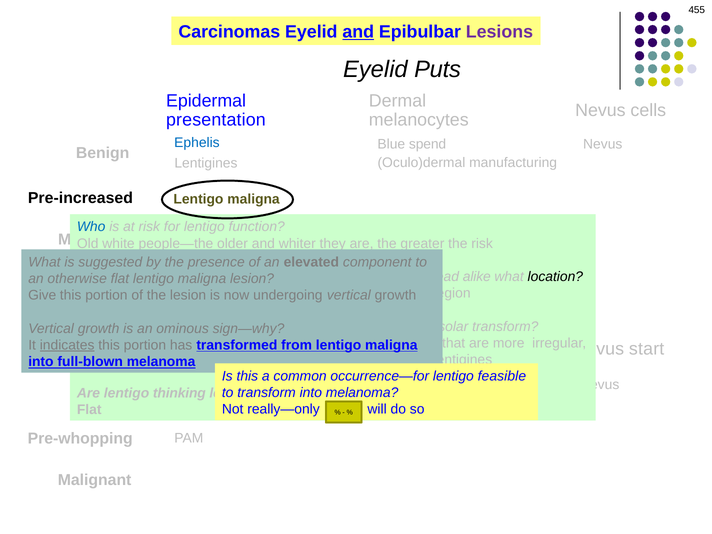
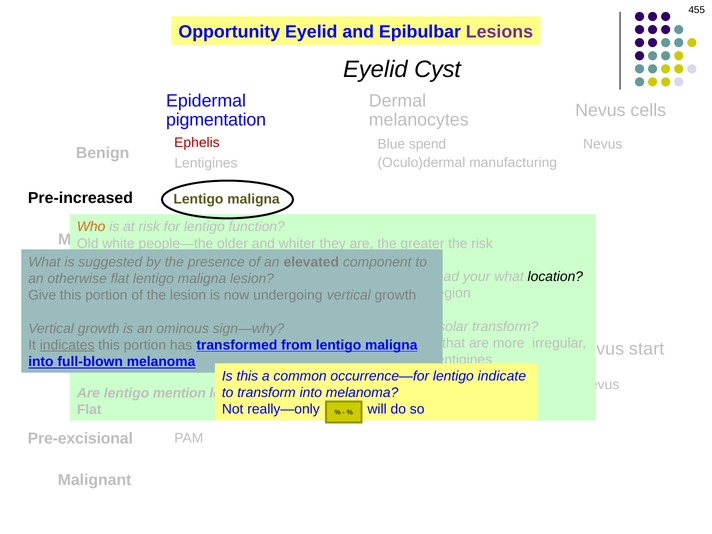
Carcinomas: Carcinomas -> Opportunity
and at (358, 32) underline: present -> none
Puts: Puts -> Cyst
presentation: presentation -> pigmentation
Ephelis at (197, 143) colour: blue -> red
Who colour: blue -> orange
alike: alike -> your
feasible: feasible -> indicate
thinking: thinking -> mention
Pre-whopping: Pre-whopping -> Pre-excisional
